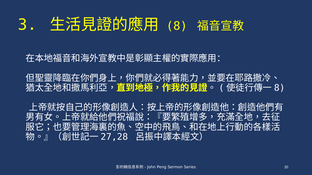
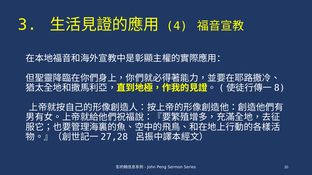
8: 8 -> 4
